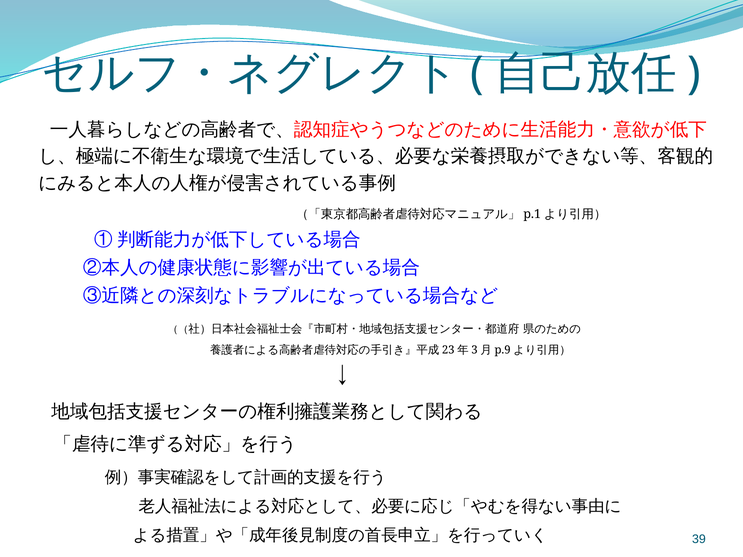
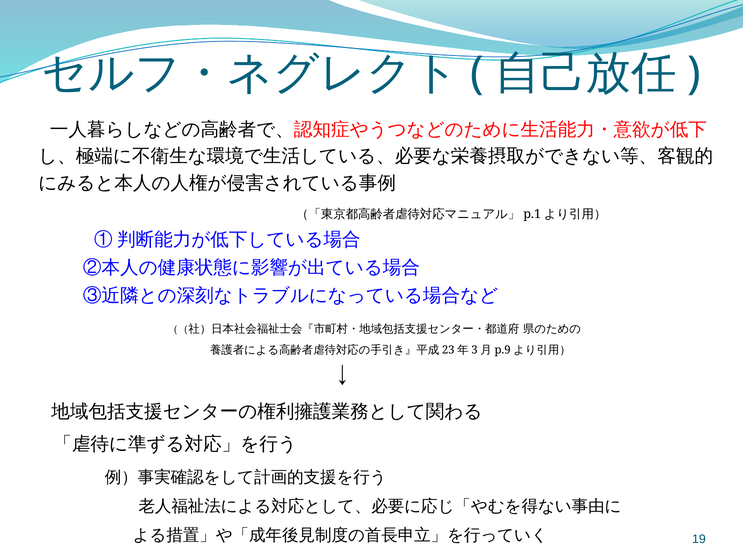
39: 39 -> 19
